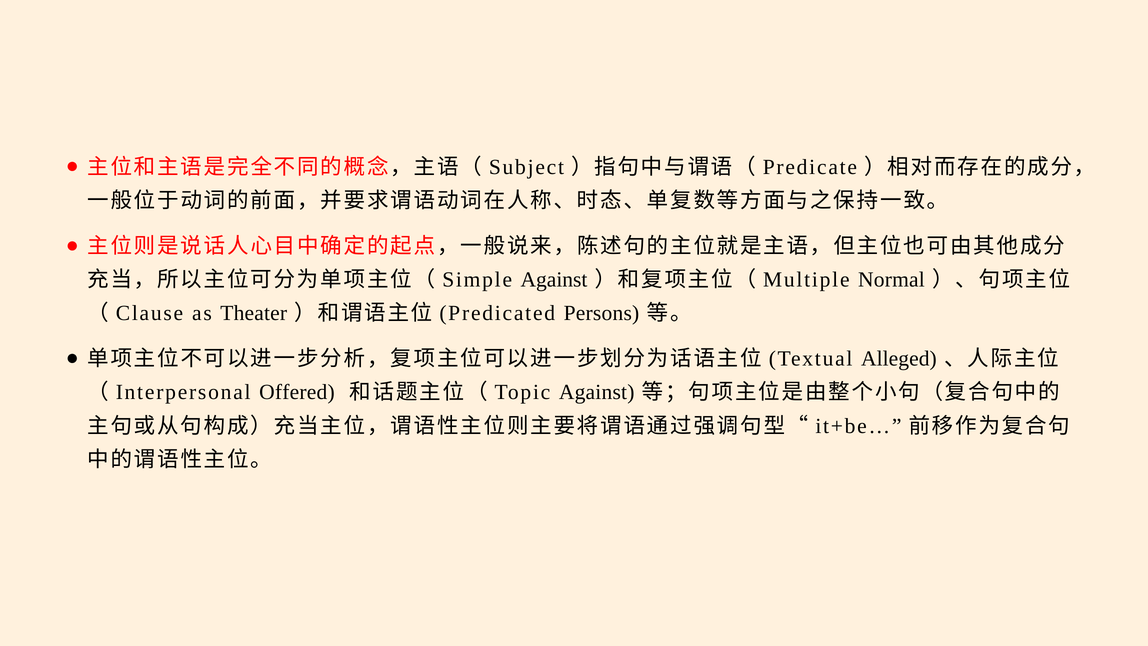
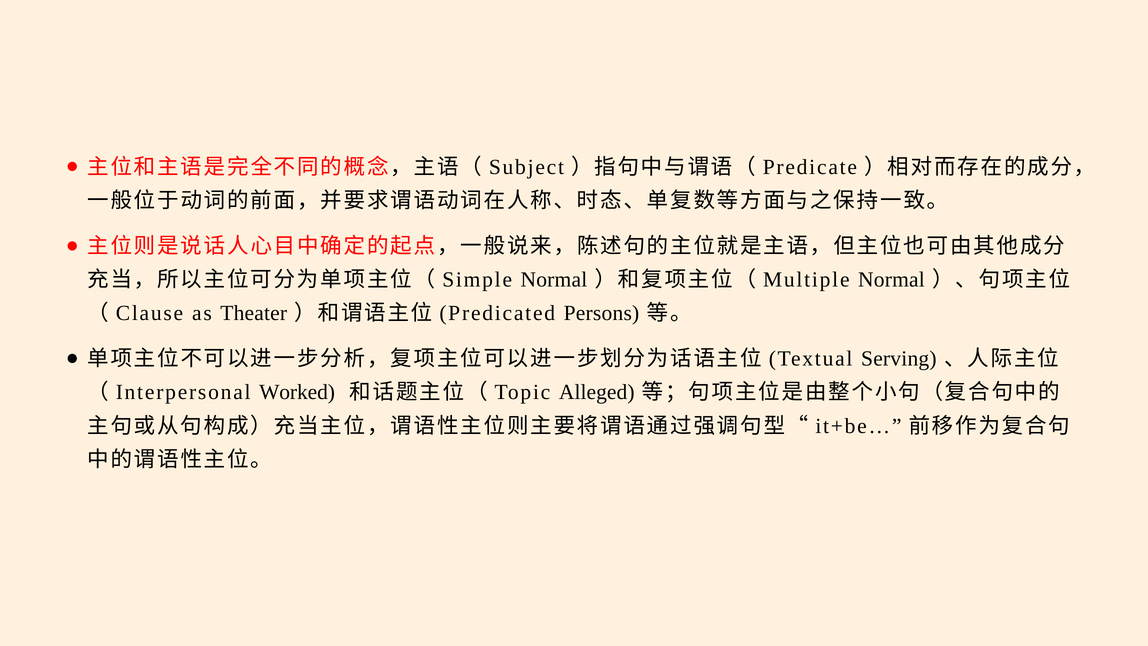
Against at (554, 280): Against -> Normal
Alleged: Alleged -> Serving
Offered: Offered -> Worked
Against at (597, 392): Against -> Alleged
